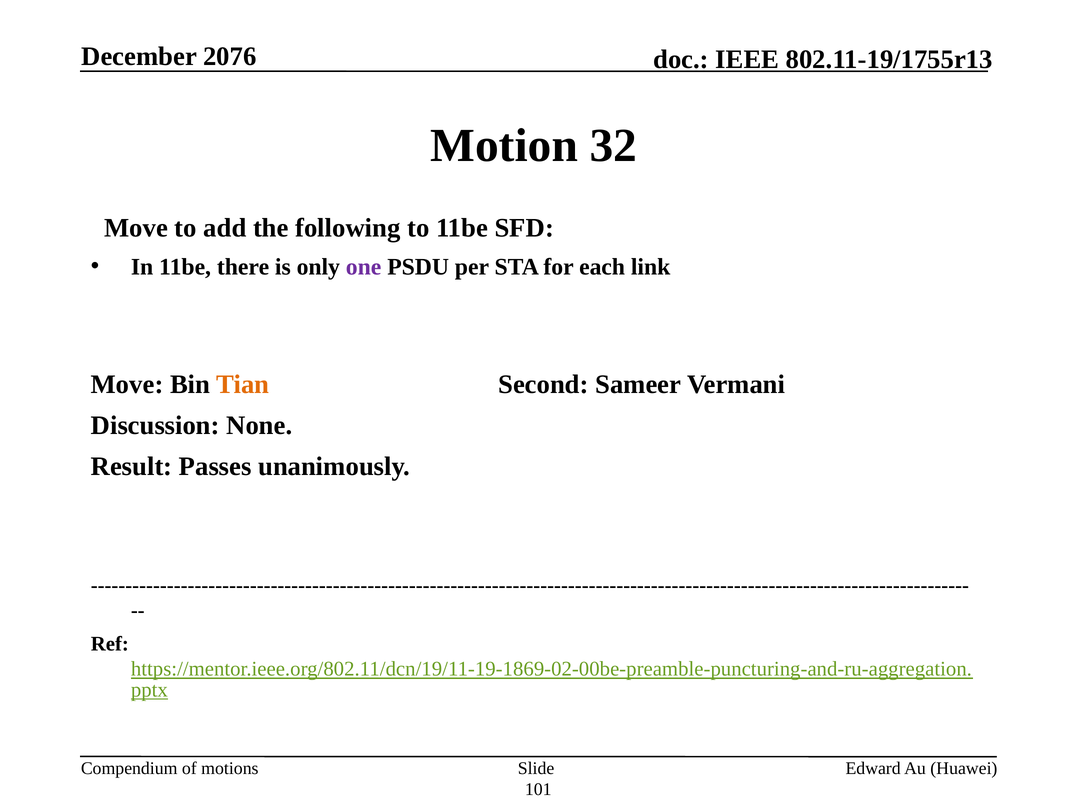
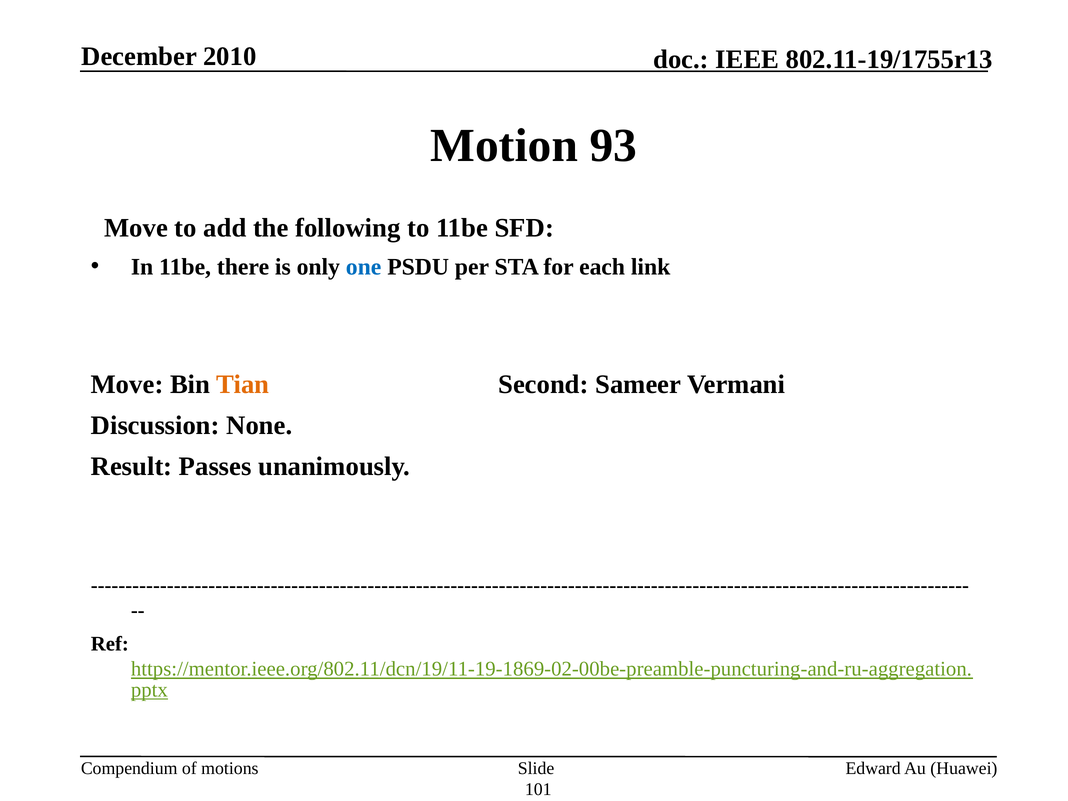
2076: 2076 -> 2010
32: 32 -> 93
one colour: purple -> blue
